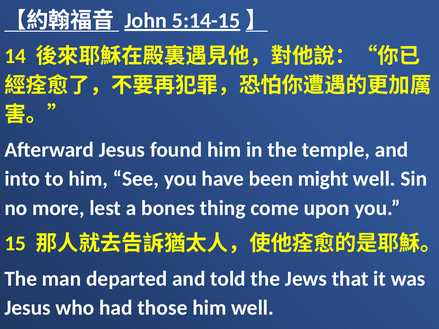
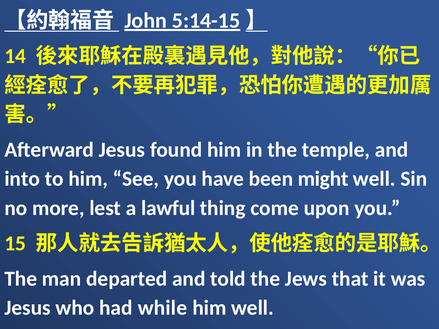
bones: bones -> lawful
those: those -> while
